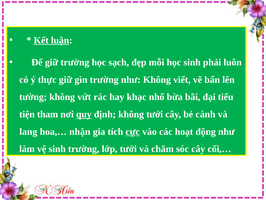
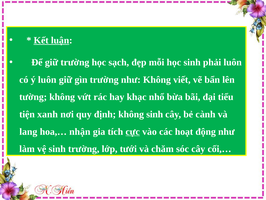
ý thực: thực -> luôn
tham: tham -> xanh
quy underline: present -> none
không tưới: tưới -> sinh
